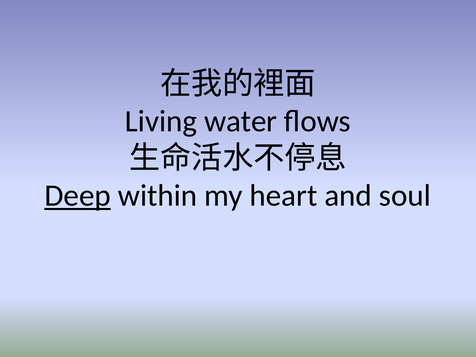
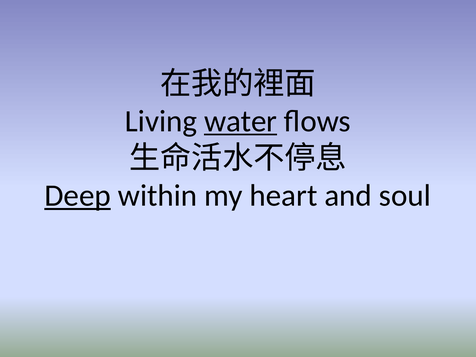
water underline: none -> present
